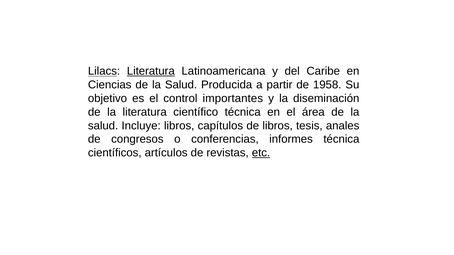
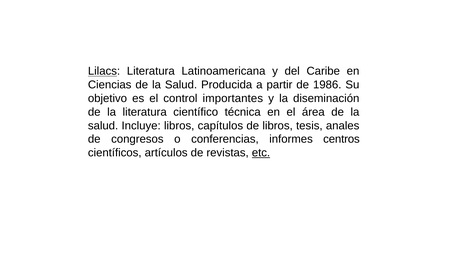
Literatura at (151, 71) underline: present -> none
1958: 1958 -> 1986
informes técnica: técnica -> centros
